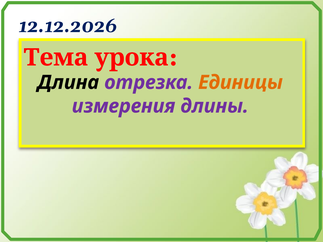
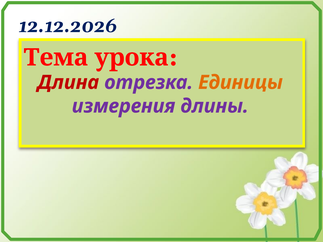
Длина colour: black -> red
